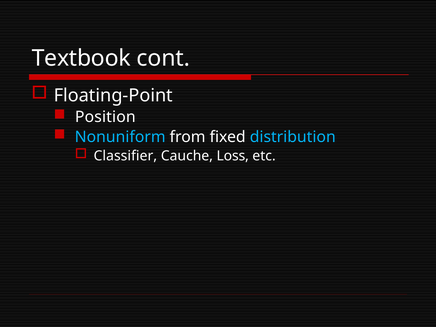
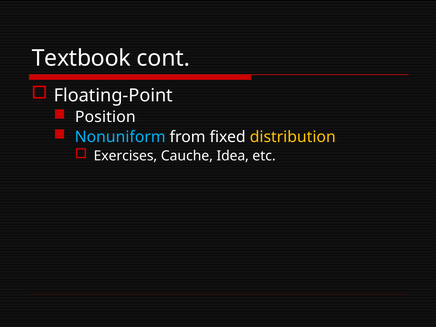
distribution colour: light blue -> yellow
Classifier: Classifier -> Exercises
Loss: Loss -> Idea
